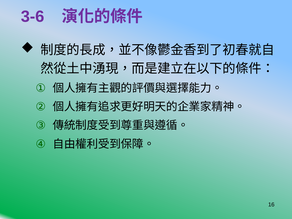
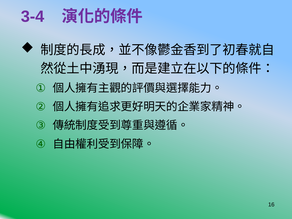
3-6: 3-6 -> 3-4
